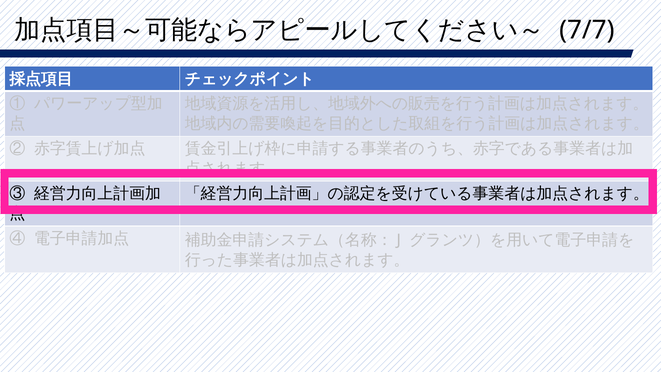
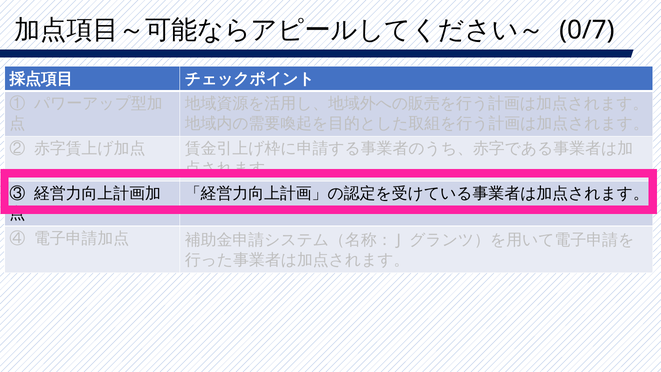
7/7: 7/7 -> 0/7
